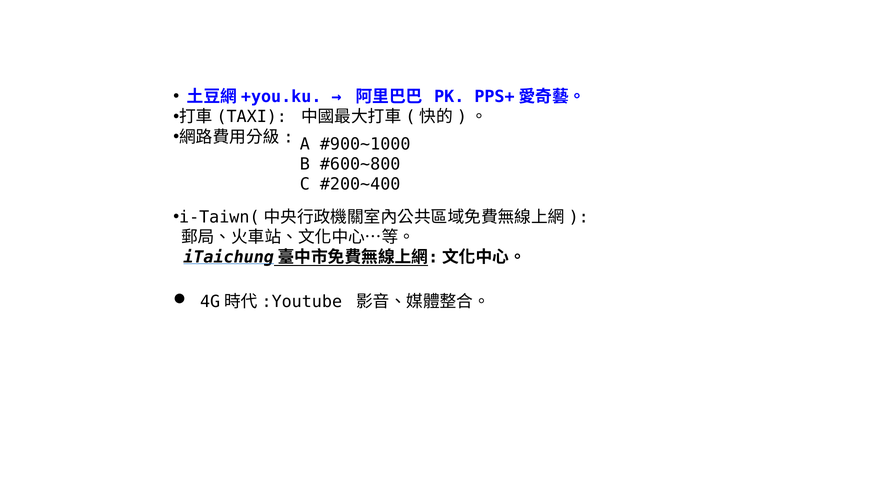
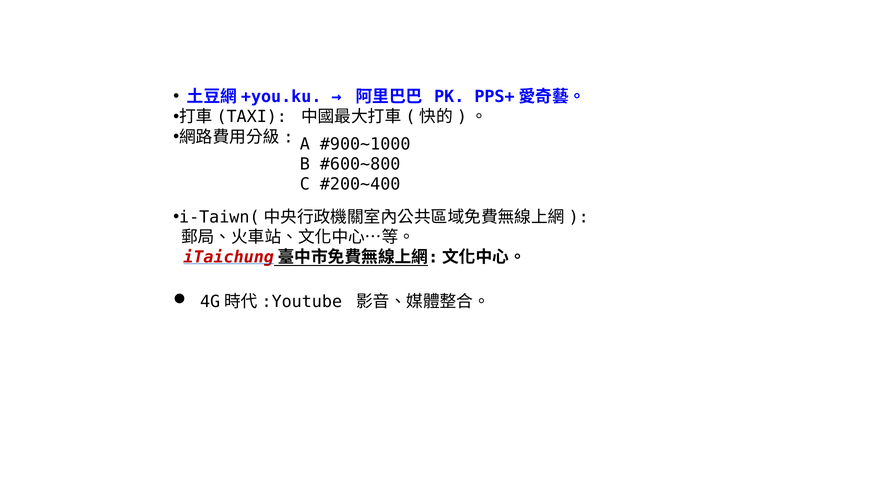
iTaichung colour: black -> red
